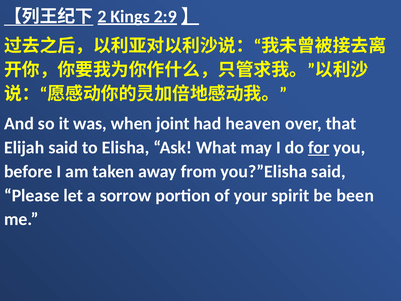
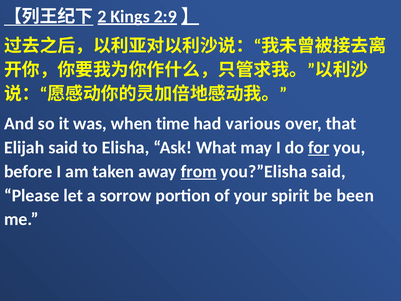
joint: joint -> time
heaven: heaven -> various
from underline: none -> present
